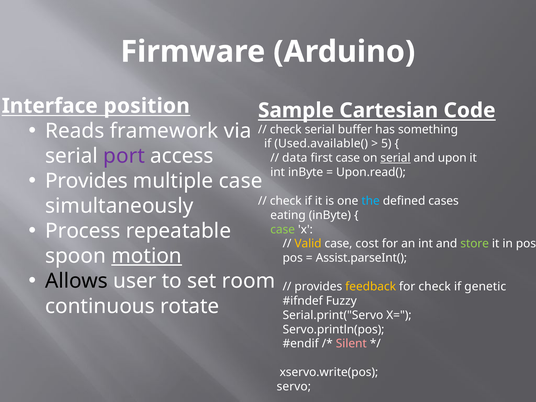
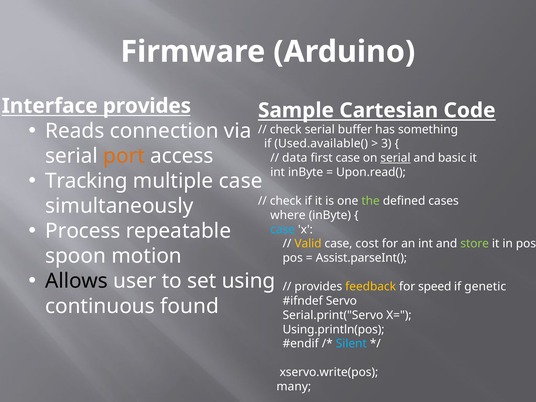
Interface position: position -> provides
framework: framework -> connection
5: 5 -> 3
port colour: purple -> orange
upon: upon -> basic
Provides at (86, 181): Provides -> Tracking
the colour: light blue -> light green
eating: eating -> where
case at (283, 229) colour: light green -> light blue
motion underline: present -> none
room: room -> using
for check: check -> speed
Fuzzy: Fuzzy -> Servo
rotate: rotate -> found
Servo.println(pos: Servo.println(pos -> Using.println(pos
Silent colour: pink -> light blue
servo: servo -> many
